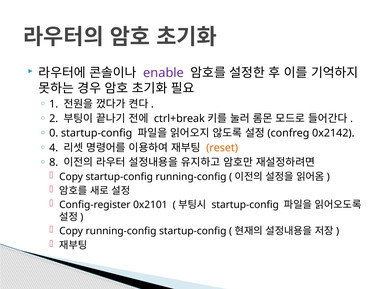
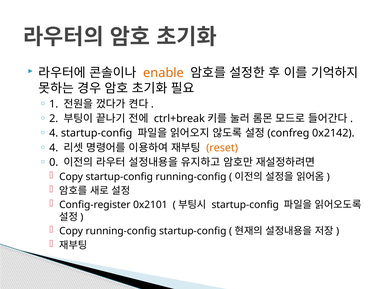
enable colour: purple -> orange
0 at (54, 133): 0 -> 4
8: 8 -> 0
